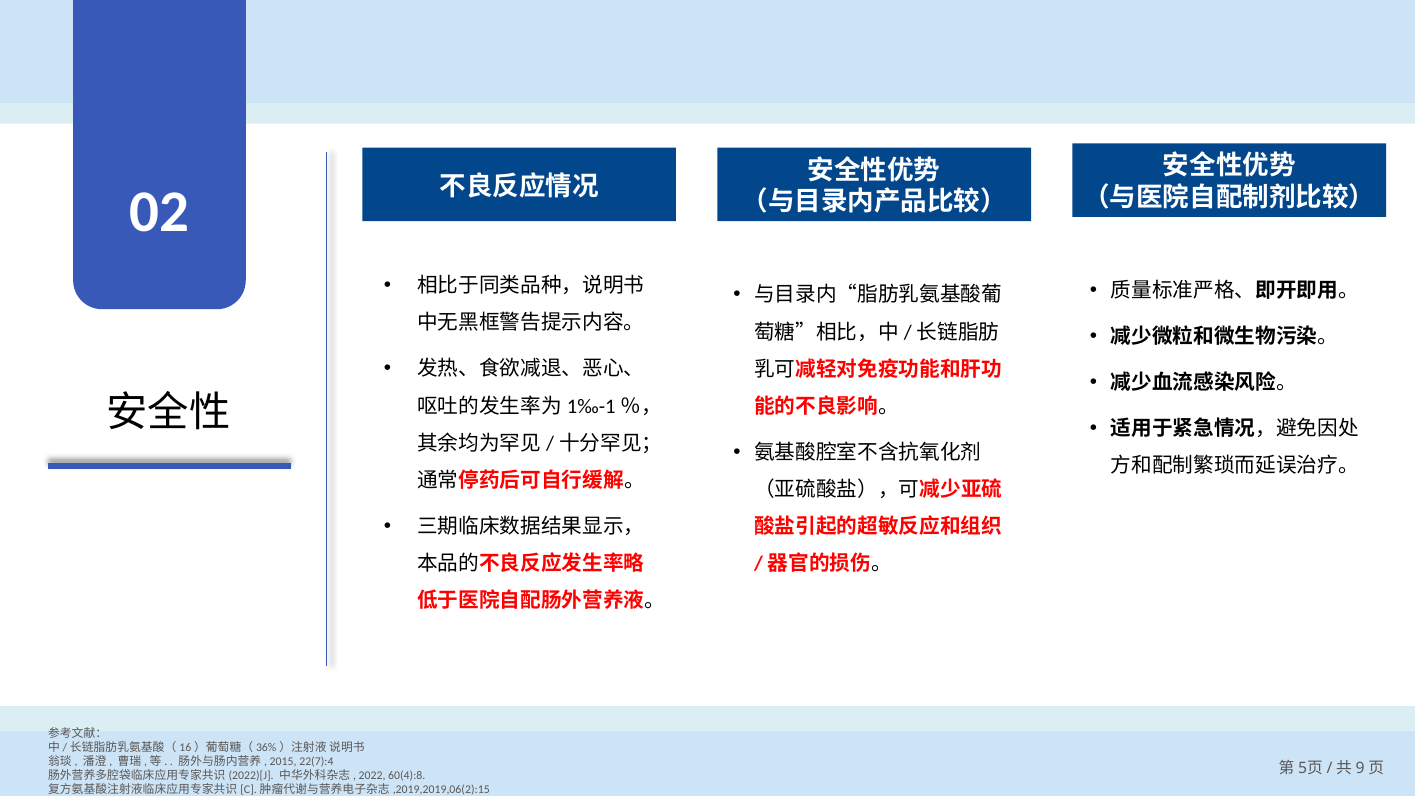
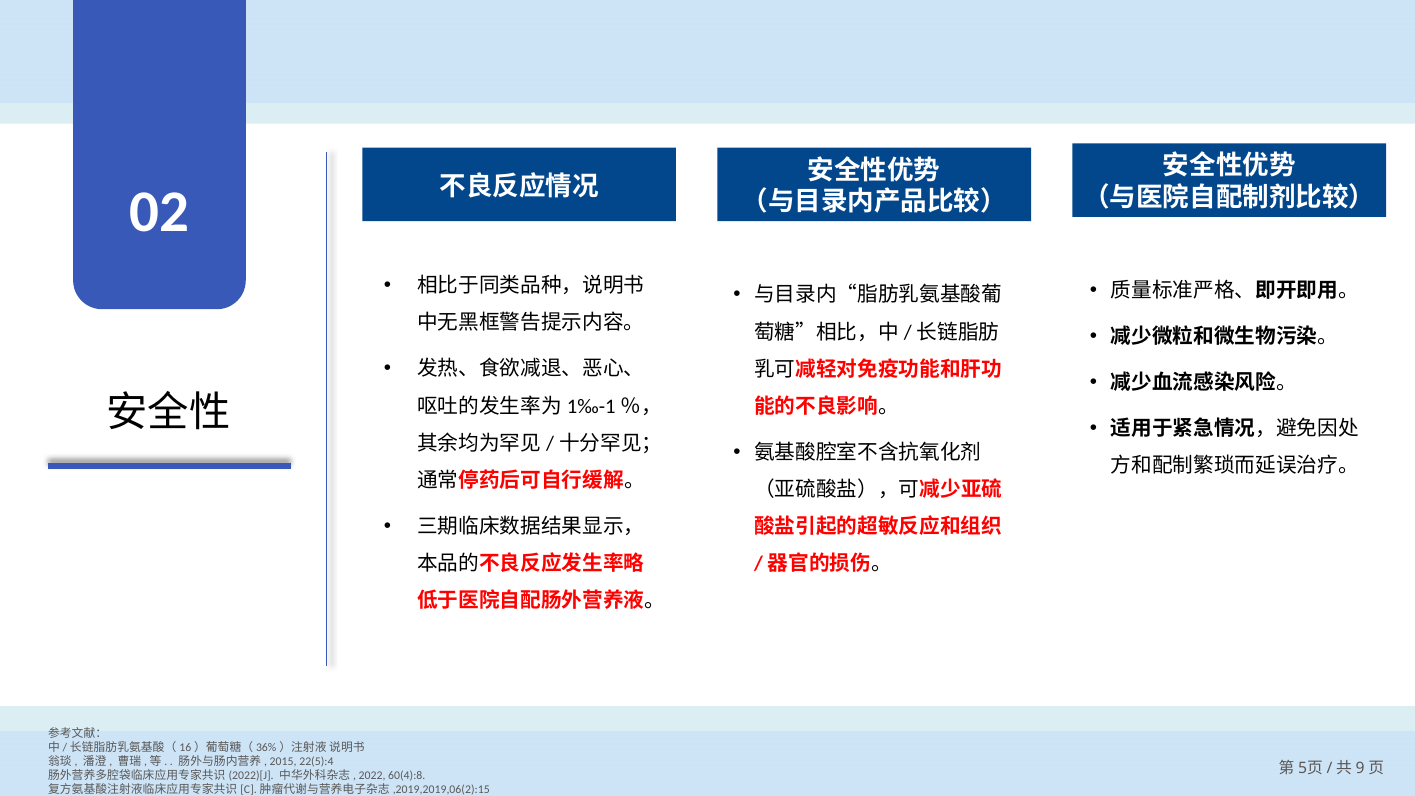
22(7):4: 22(7):4 -> 22(5):4
